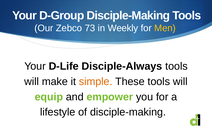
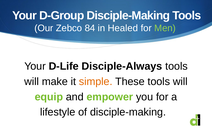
73: 73 -> 84
Weekly: Weekly -> Healed
Men colour: yellow -> light green
